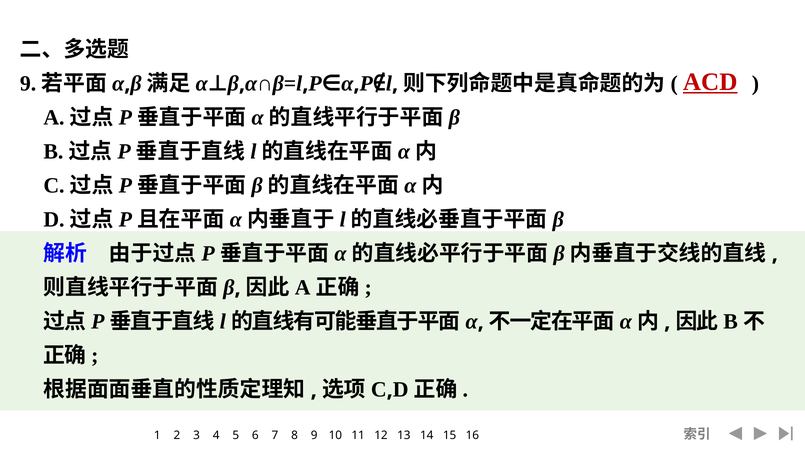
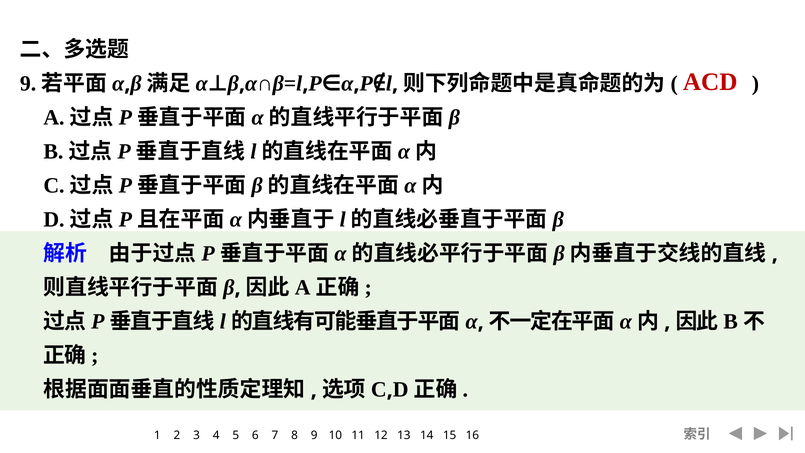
ACD underline: present -> none
